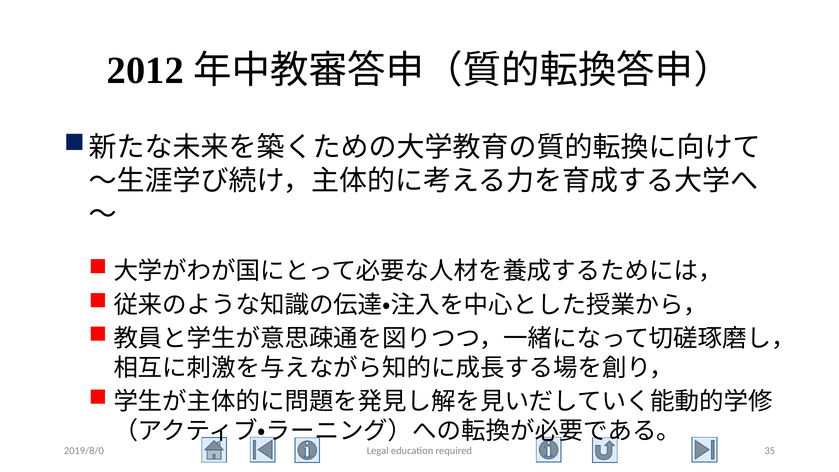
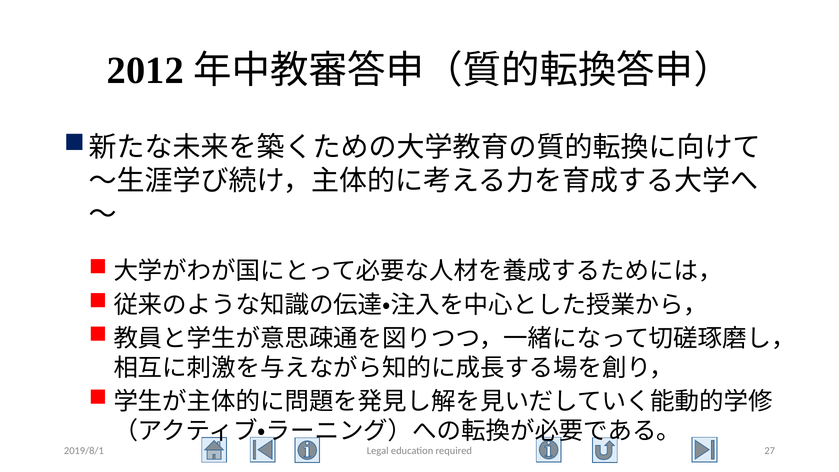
2019/8/0: 2019/8/0 -> 2019/8/1
35: 35 -> 27
